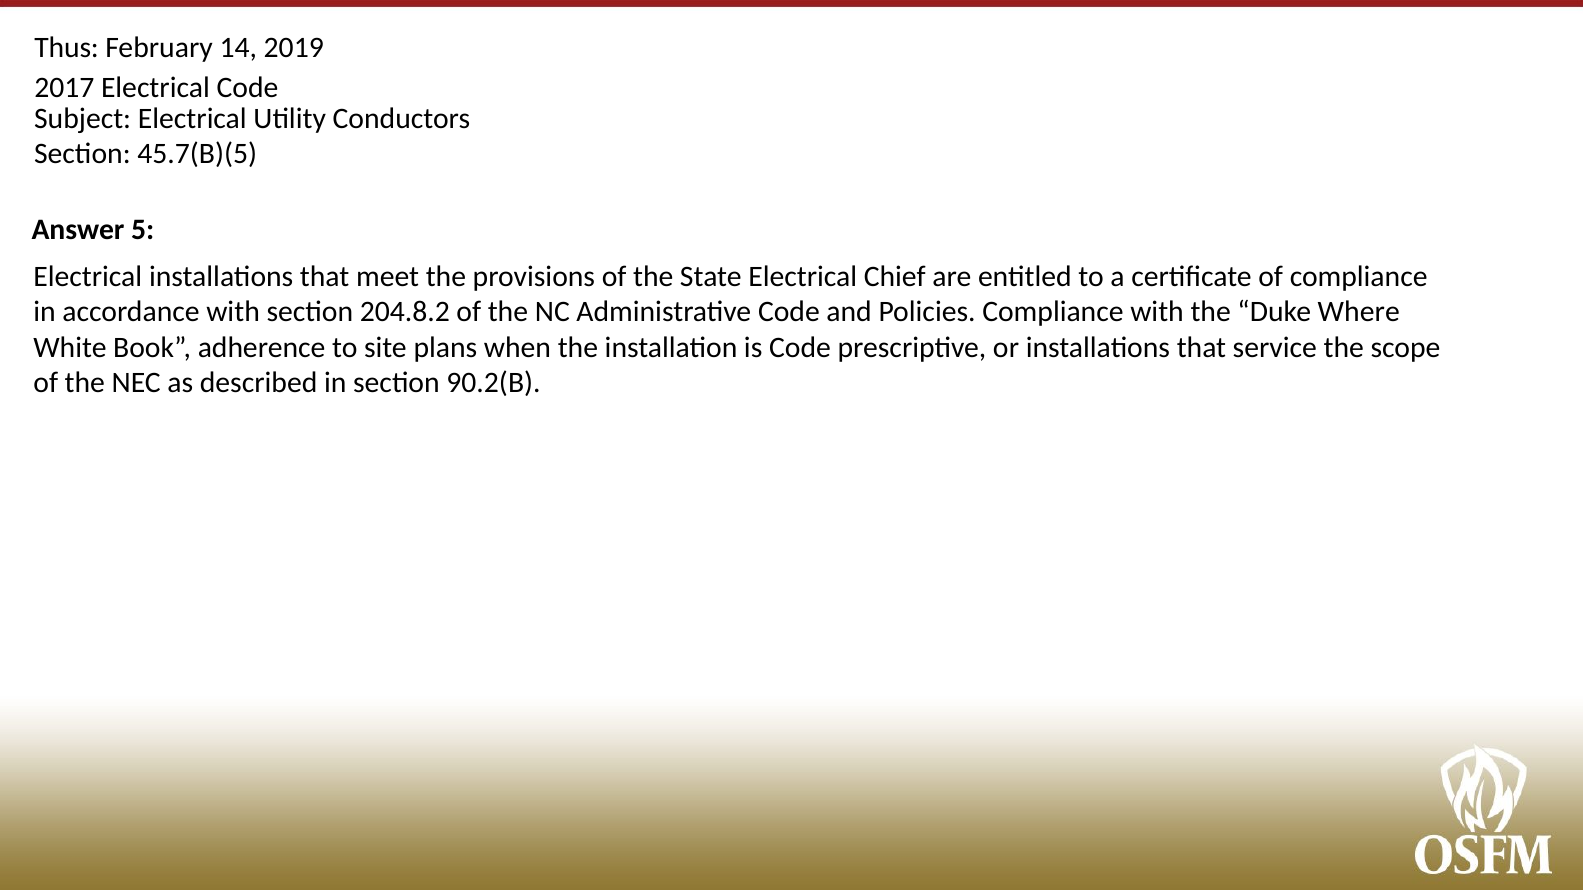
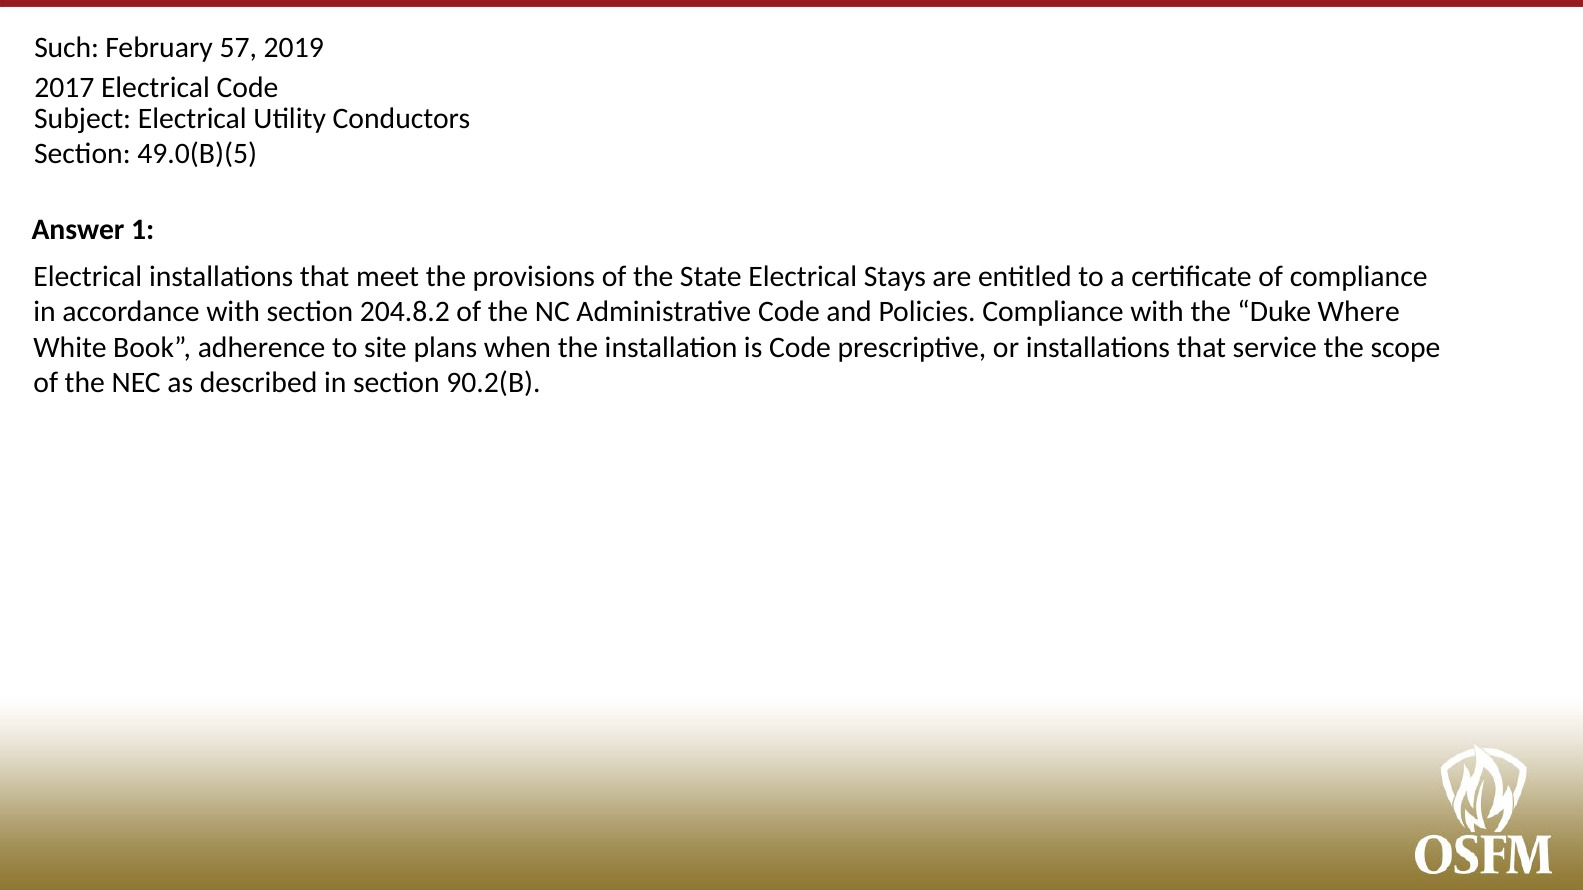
Thus: Thus -> Such
14: 14 -> 57
45.7(B)(5: 45.7(B)(5 -> 49.0(B)(5
5: 5 -> 1
Chief: Chief -> Stays
